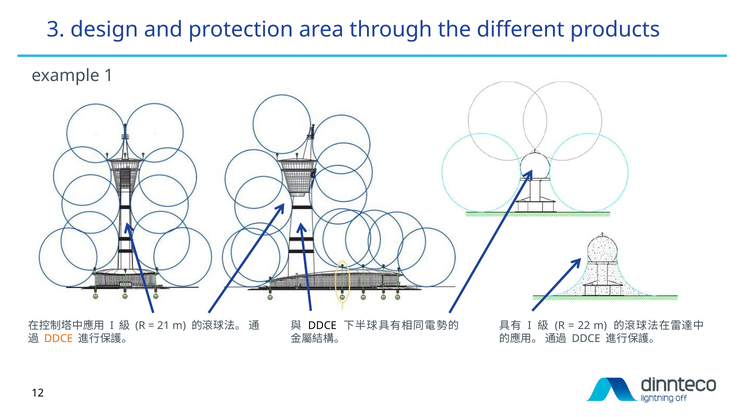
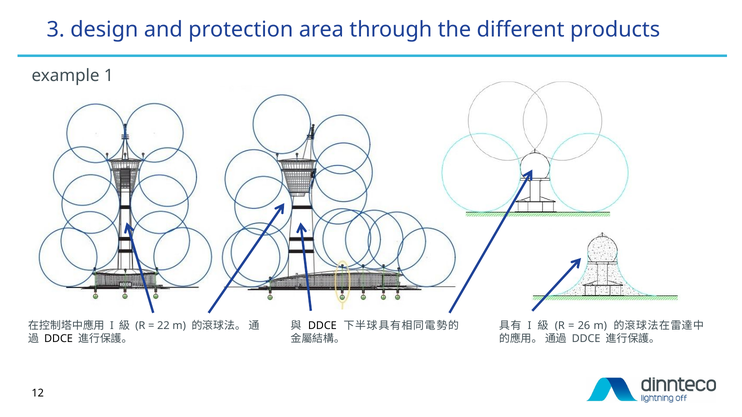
21: 21 -> 22
22: 22 -> 26
DDCE at (59, 339) colour: orange -> black
